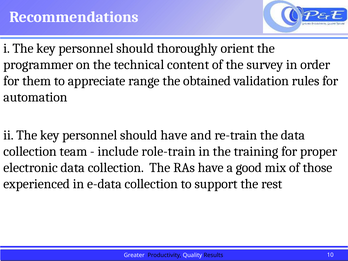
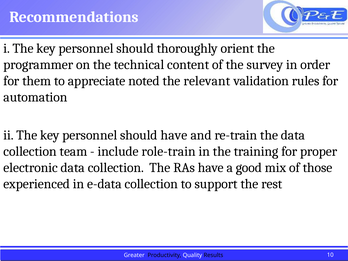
range: range -> noted
obtained: obtained -> relevant
